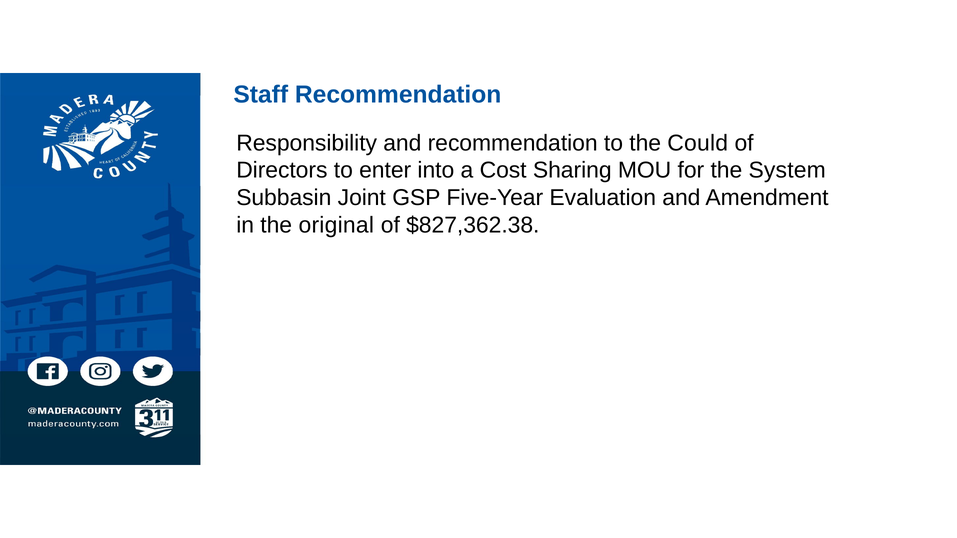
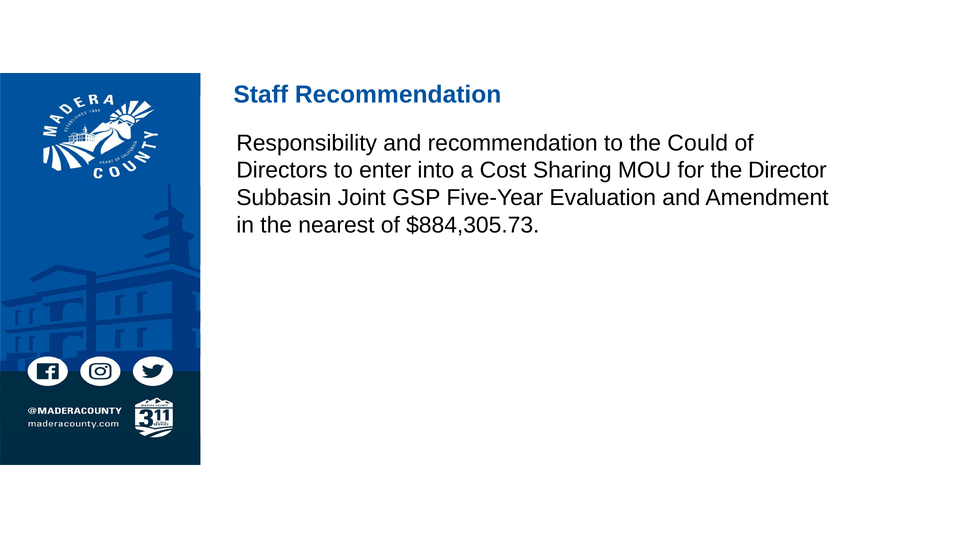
System: System -> Director
original: original -> nearest
$827,362.38: $827,362.38 -> $884,305.73
